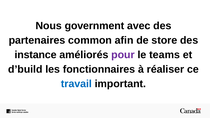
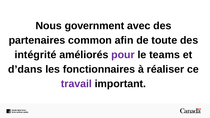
store: store -> toute
instance: instance -> intégrité
d’build: d’build -> d’dans
travail colour: blue -> purple
